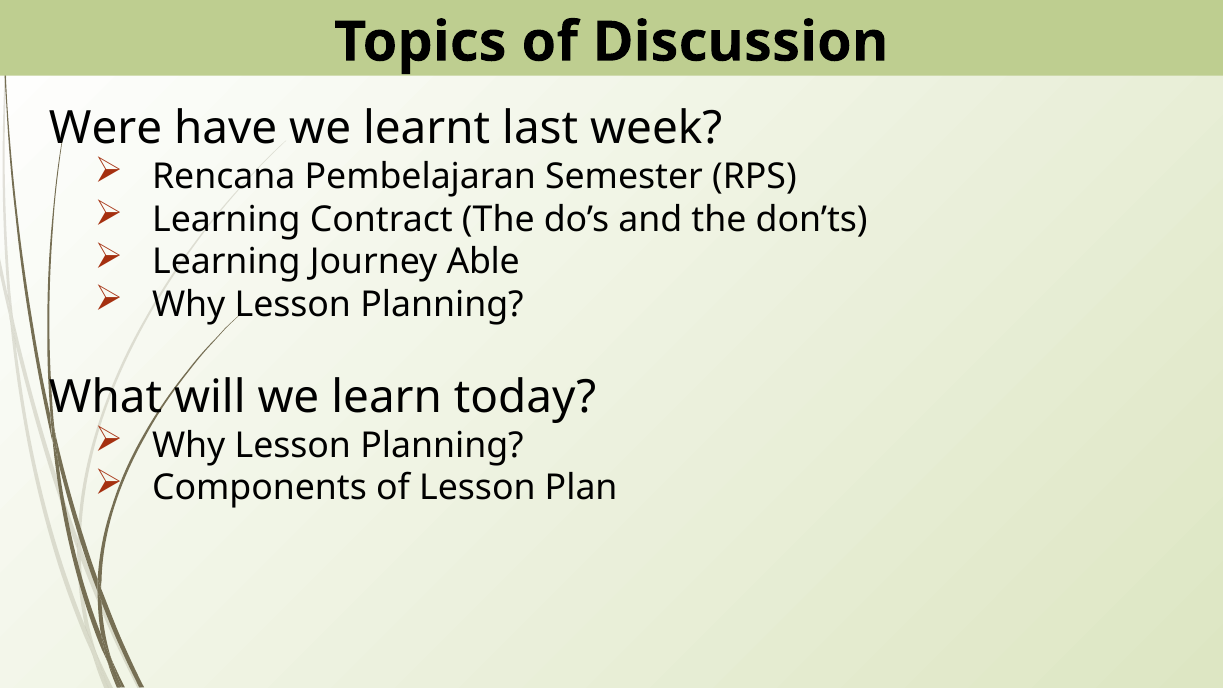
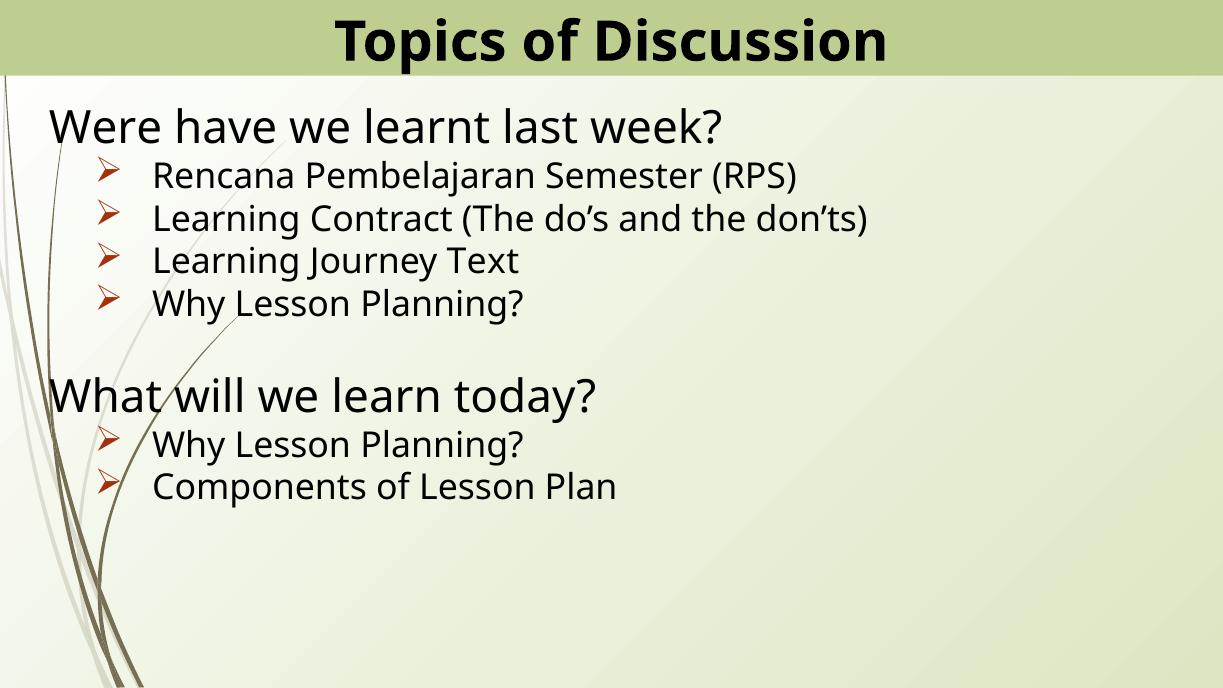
Able: Able -> Text
